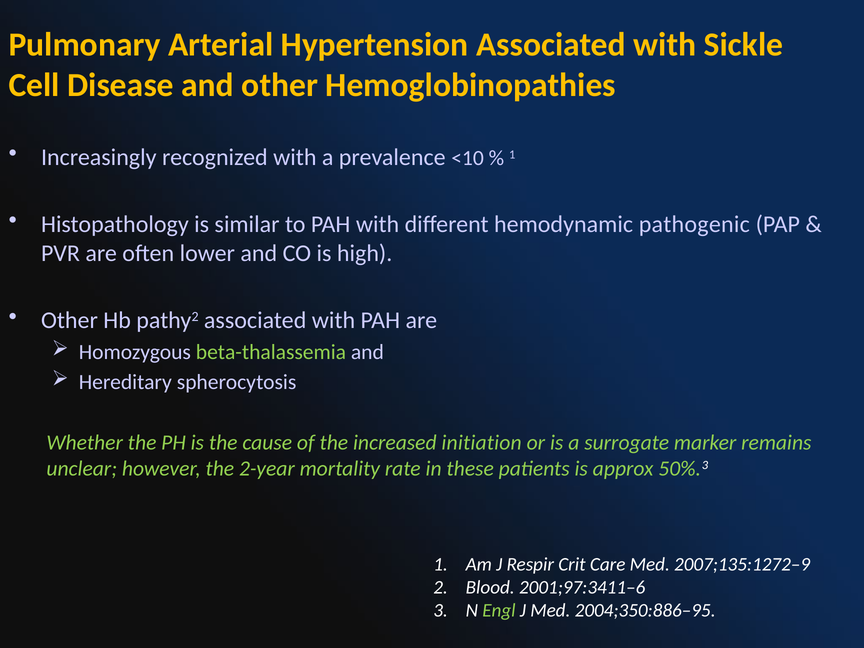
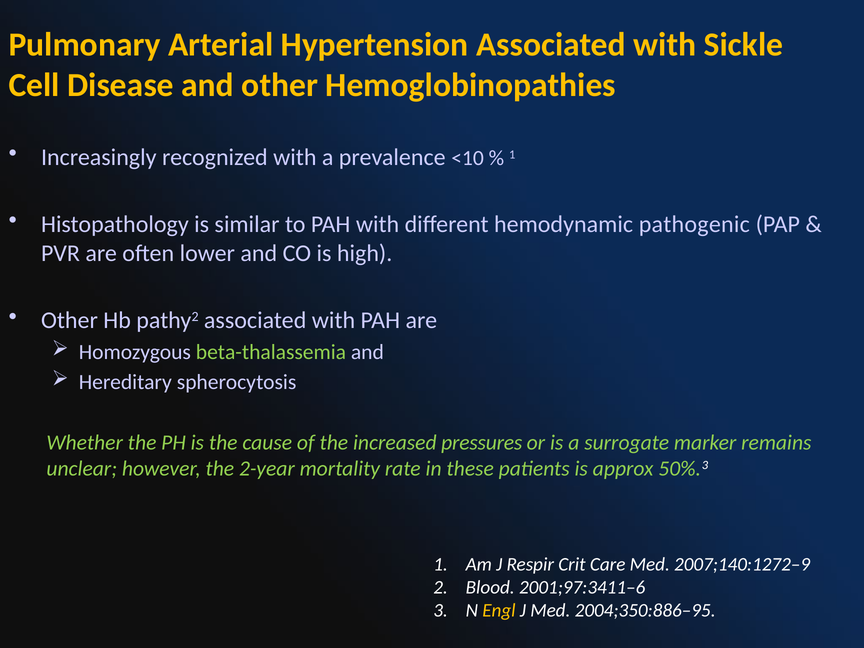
initiation: initiation -> pressures
2007;135:1272–9: 2007;135:1272–9 -> 2007;140:1272–9
Engl colour: light green -> yellow
